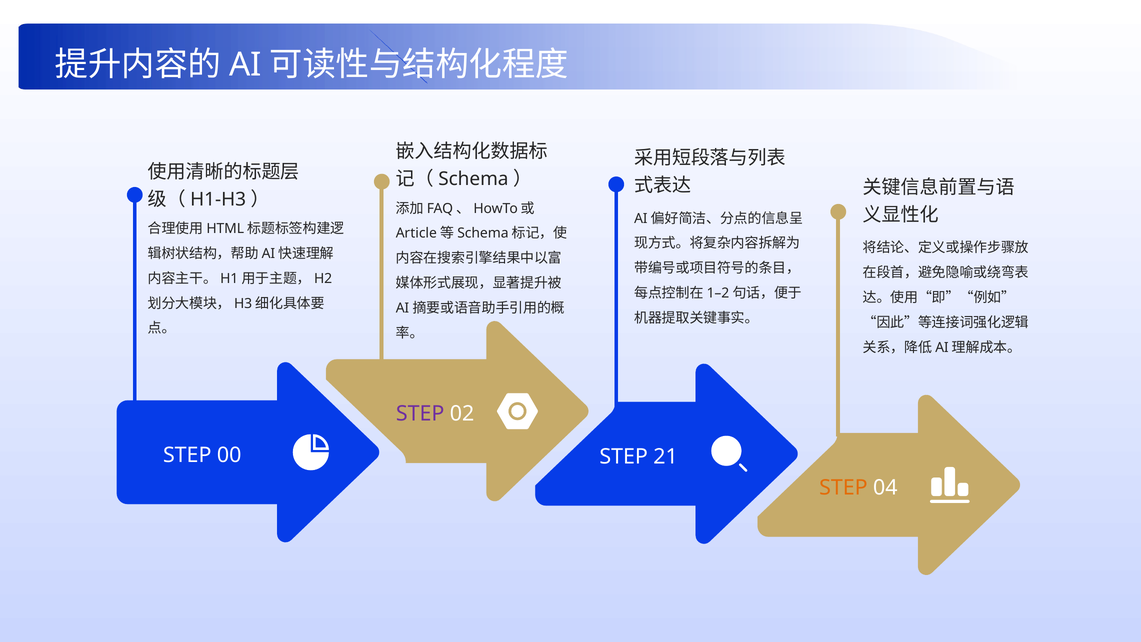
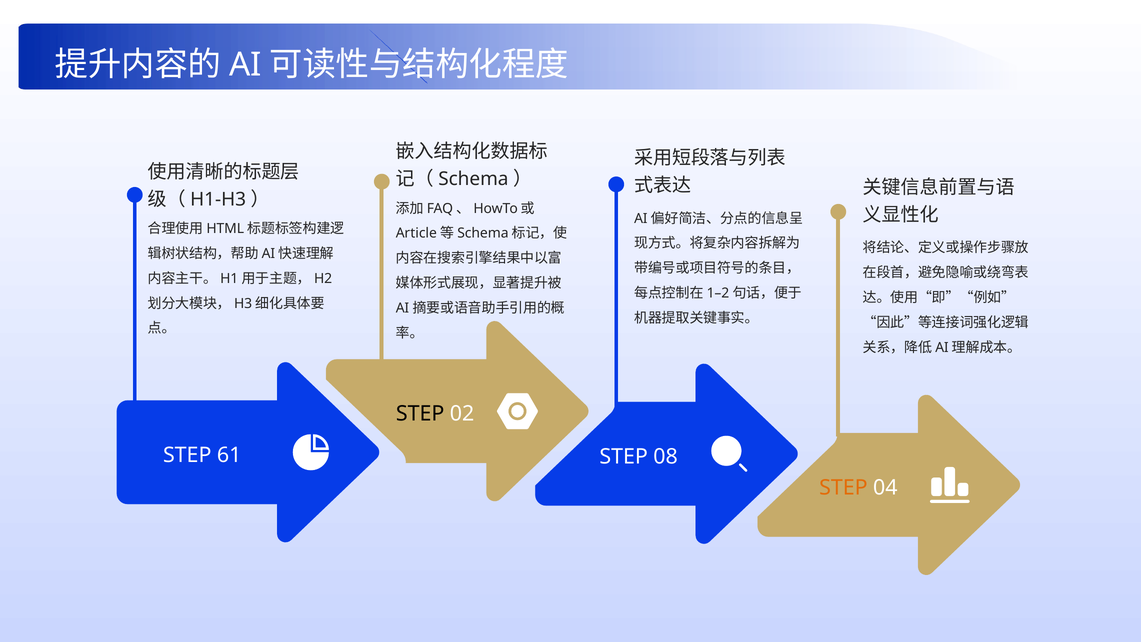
STEP at (420, 414) colour: purple -> black
00: 00 -> 61
21: 21 -> 08
